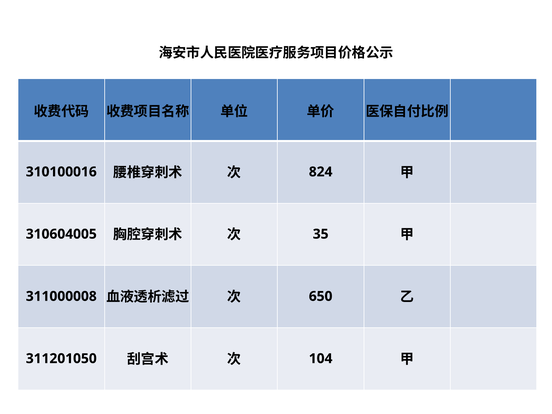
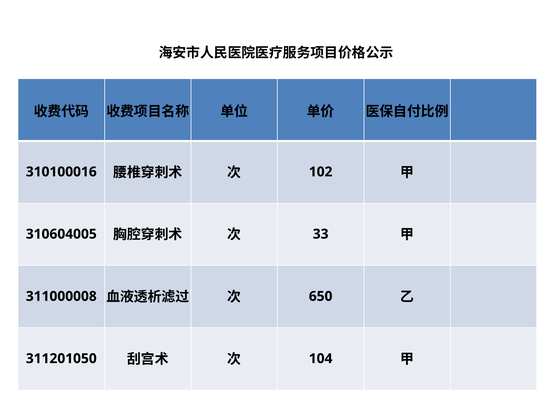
824: 824 -> 102
35: 35 -> 33
